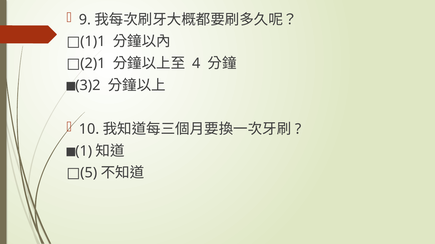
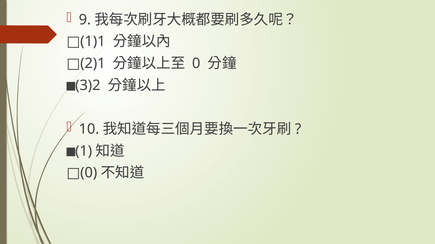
4 at (196, 64): 4 -> 0
5 at (89, 173): 5 -> 0
